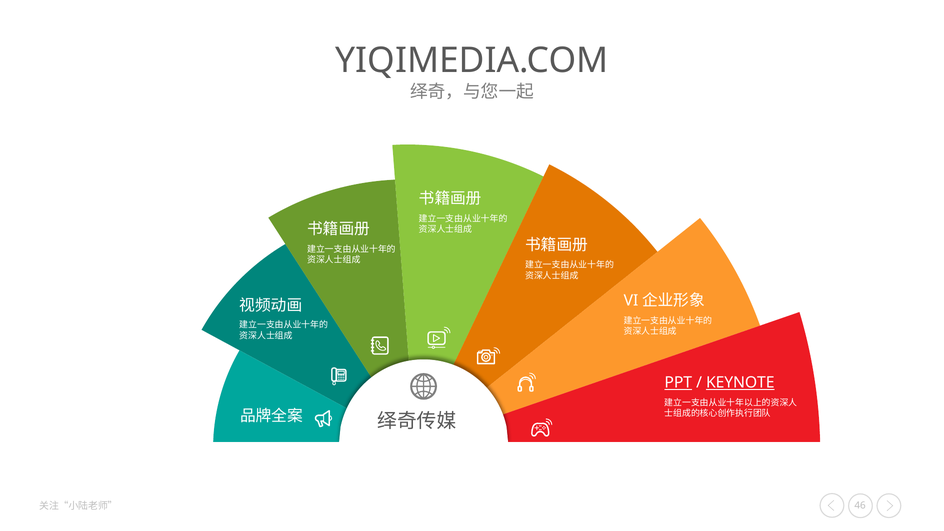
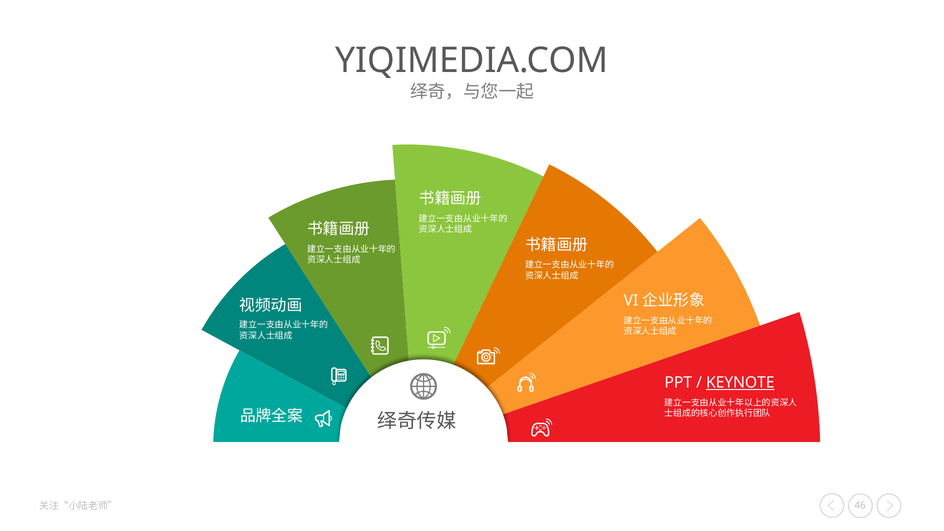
PPT underline: present -> none
